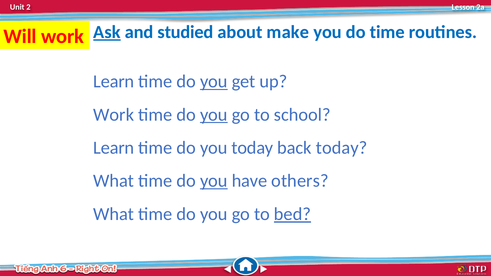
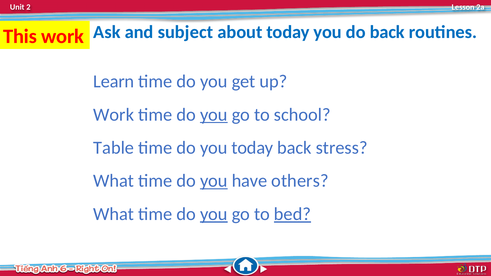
Will: Will -> This
Ask underline: present -> none
studied: studied -> subject
about make: make -> today
do time: time -> back
you at (214, 82) underline: present -> none
Learn at (114, 148): Learn -> Table
back today: today -> stress
you at (214, 214) underline: none -> present
